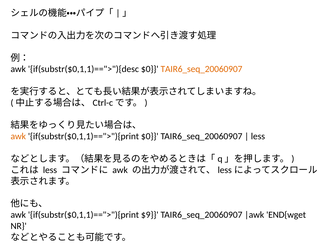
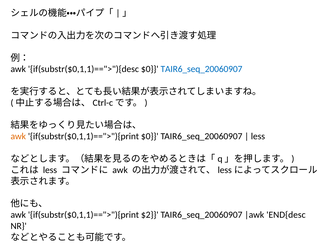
TAIR6_seq_20060907 at (201, 69) colour: orange -> blue
$9: $9 -> $2
END{wget: END{wget -> END{desc
